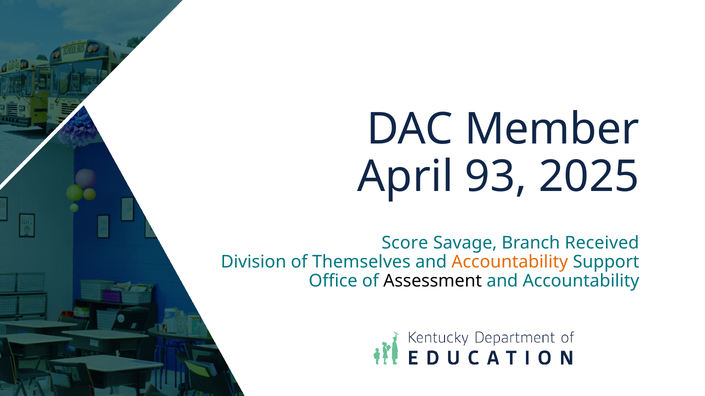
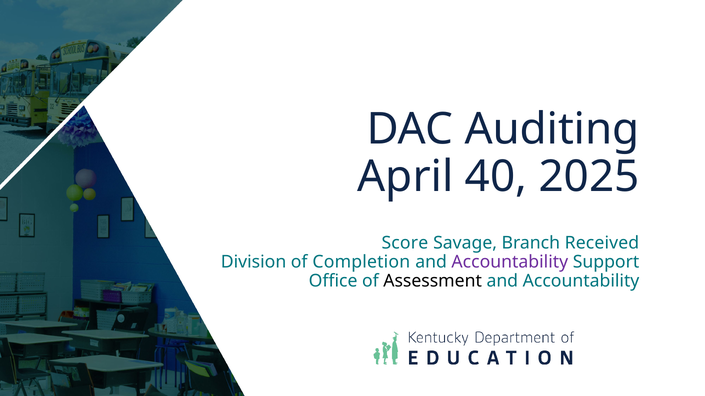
Member: Member -> Auditing
93: 93 -> 40
Themselves: Themselves -> Completion
Accountability at (510, 262) colour: orange -> purple
